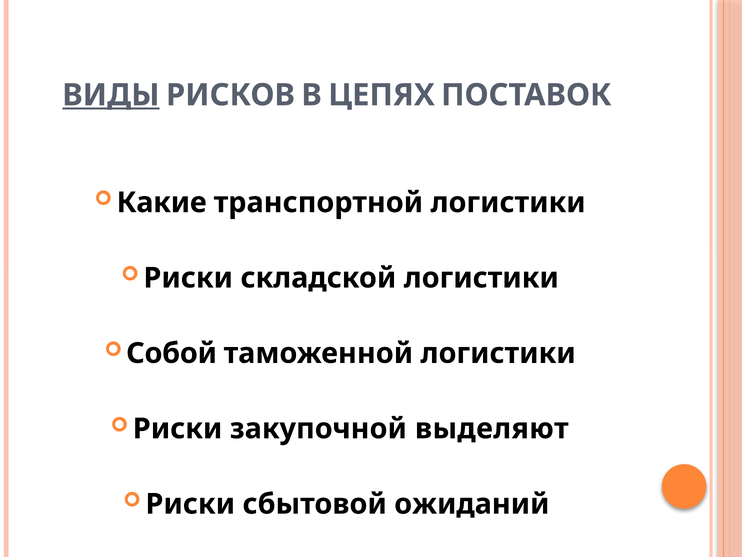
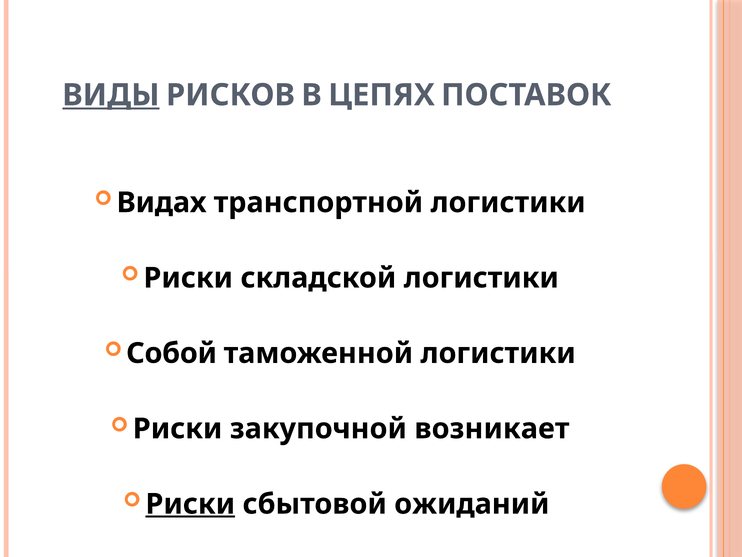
Какие: Какие -> Видах
выделяют: выделяют -> возникает
Риски at (190, 504) underline: none -> present
